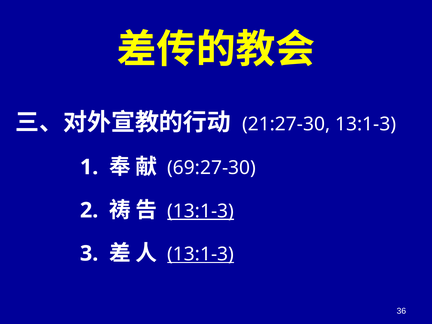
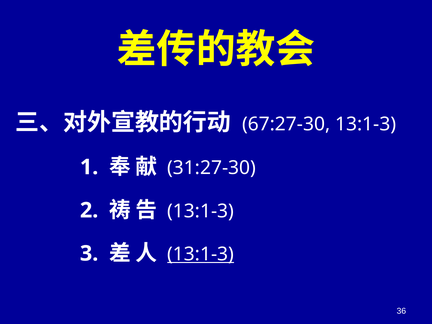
21:27-30: 21:27-30 -> 67:27-30
69:27-30: 69:27-30 -> 31:27-30
13:1-3 at (201, 211) underline: present -> none
